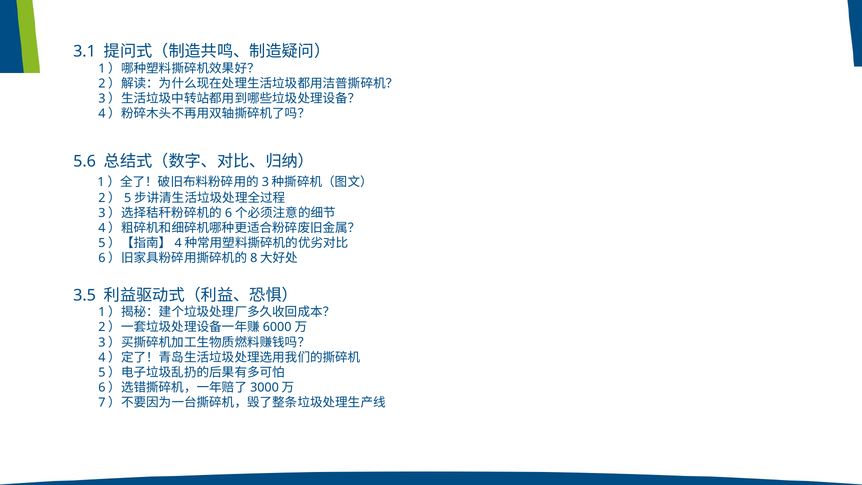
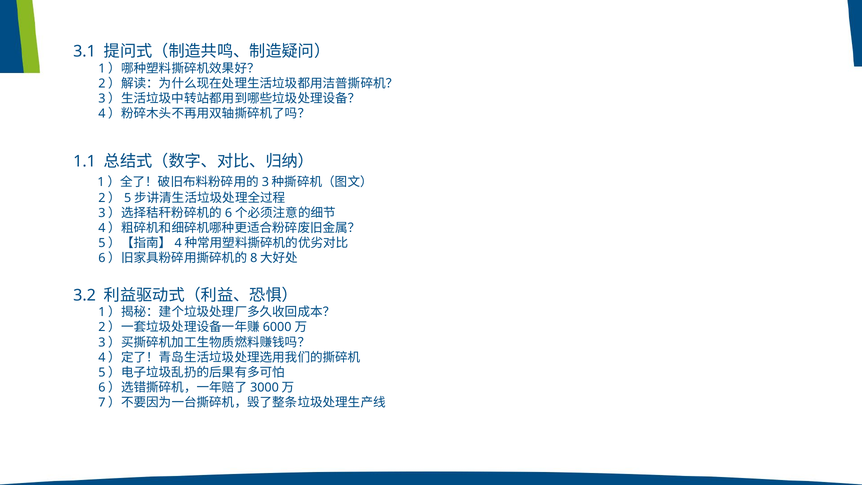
5.6: 5.6 -> 1.1
3.5: 3.5 -> 3.2
